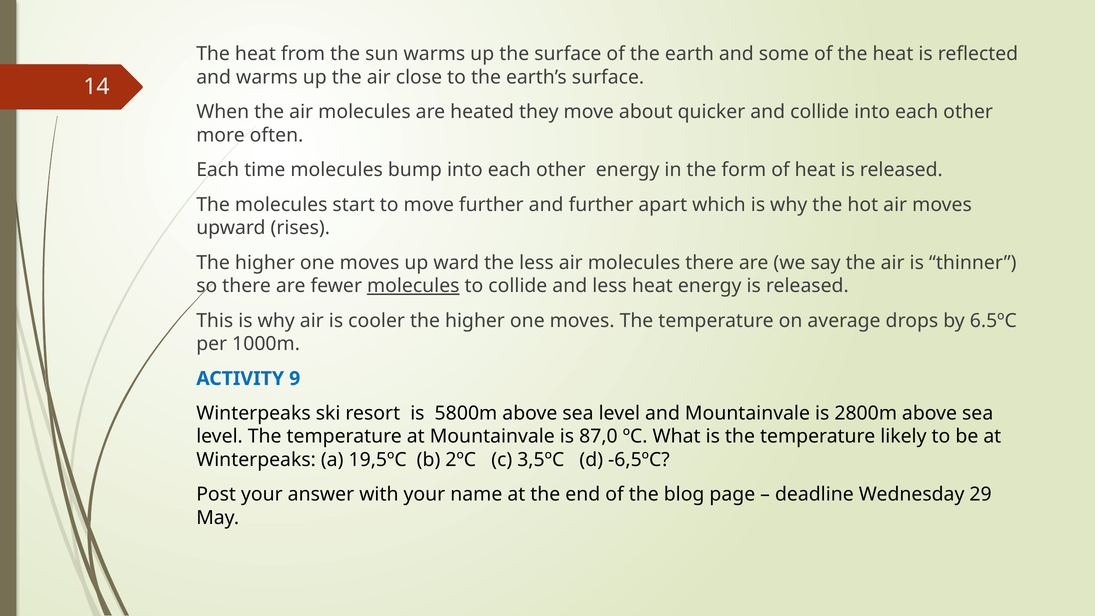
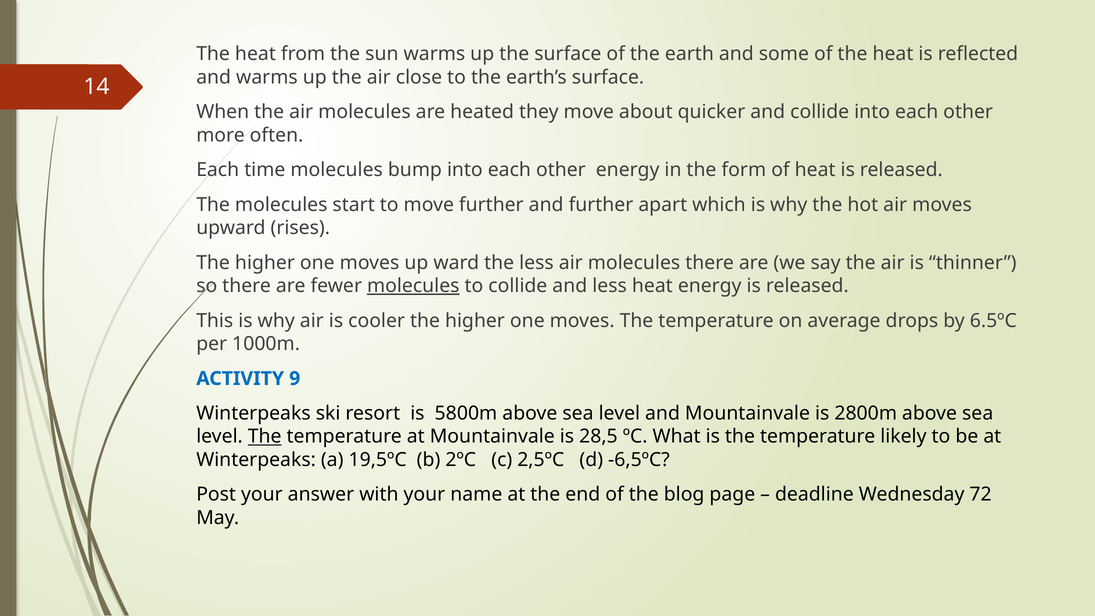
The at (265, 437) underline: none -> present
87,0: 87,0 -> 28,5
3,5ºC: 3,5ºC -> 2,5ºC
29: 29 -> 72
